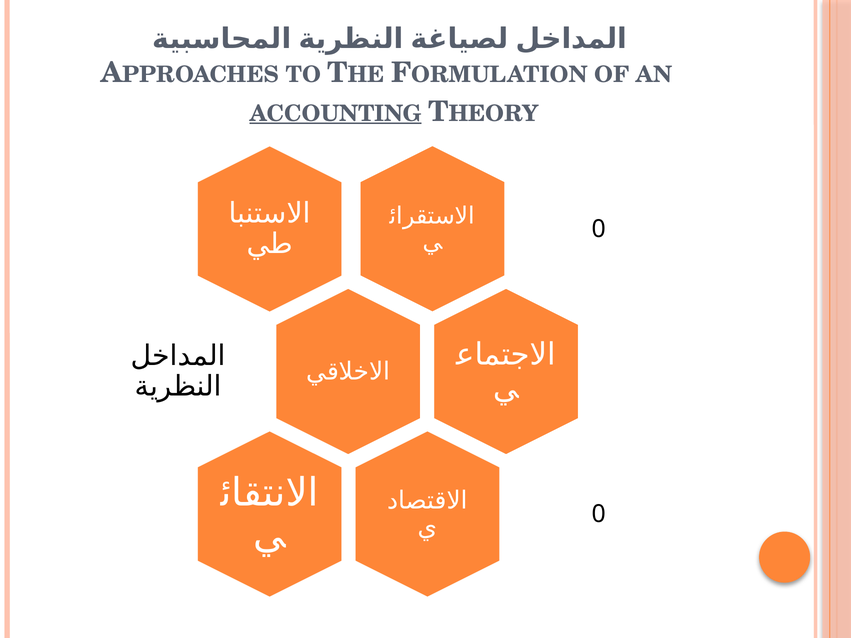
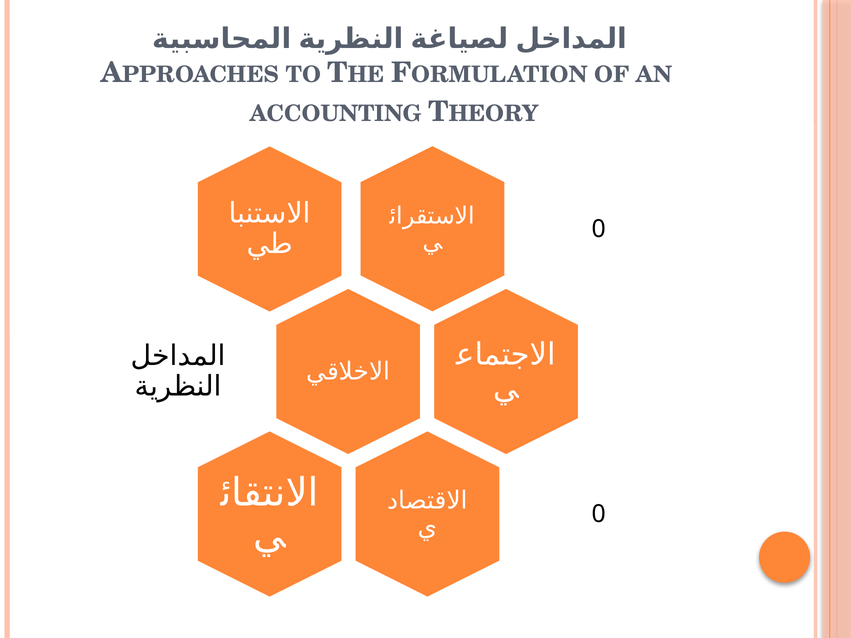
ACCOUNTING underline: present -> none
